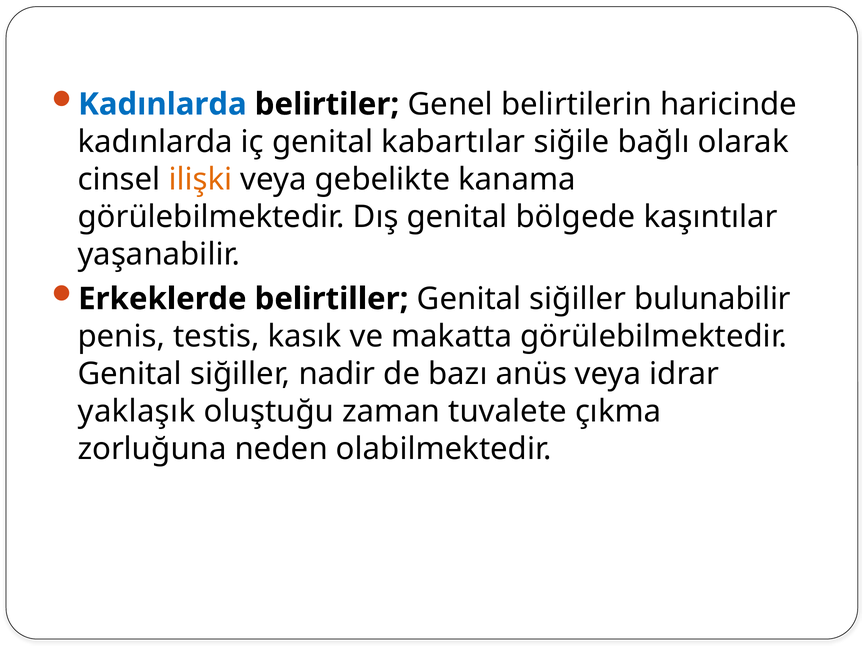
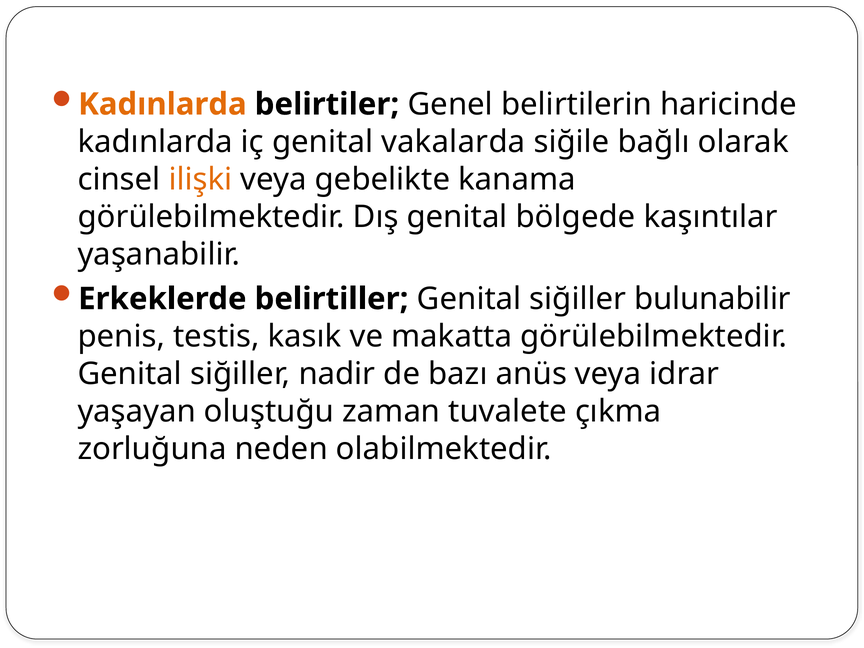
Kadınlarda at (162, 104) colour: blue -> orange
kabartılar: kabartılar -> vakalarda
yaklaşık: yaklaşık -> yaşayan
